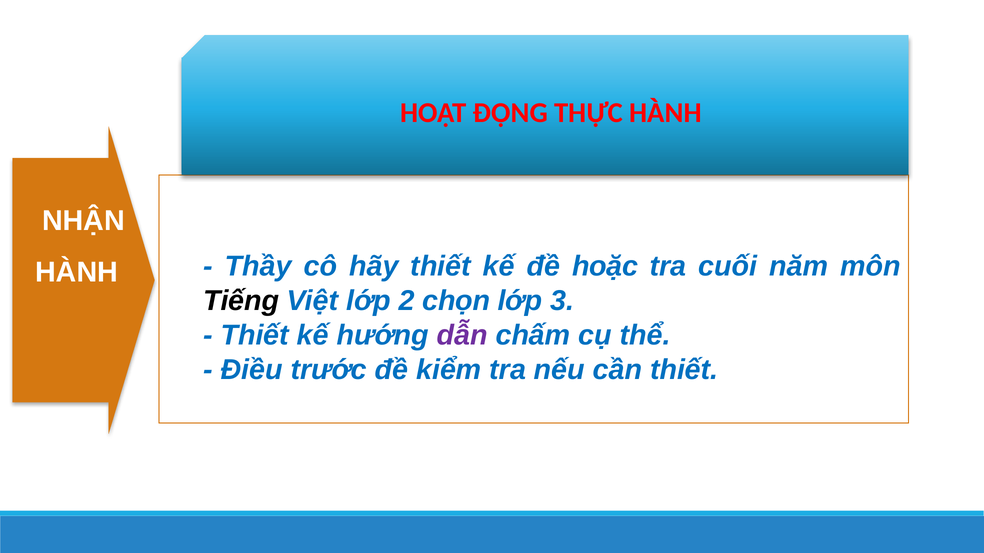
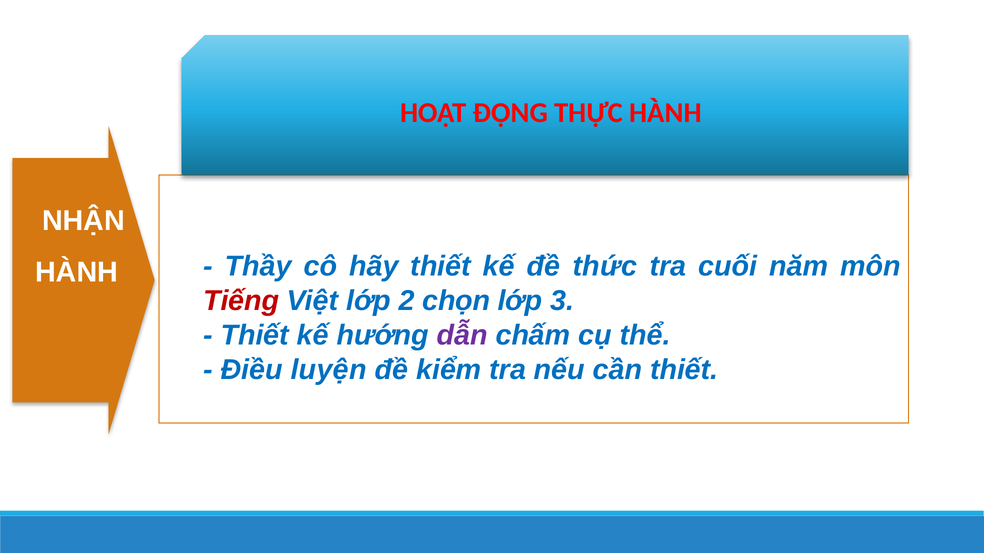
hoặc: hoặc -> thức
Tiếng colour: black -> red
trước: trước -> luyện
